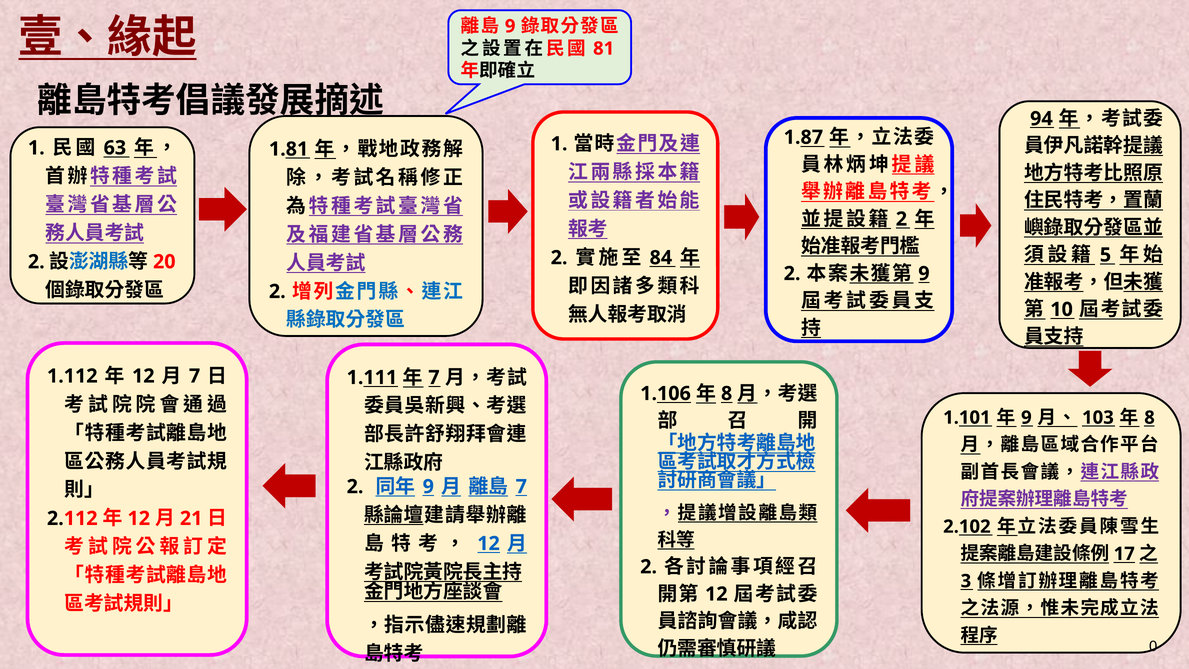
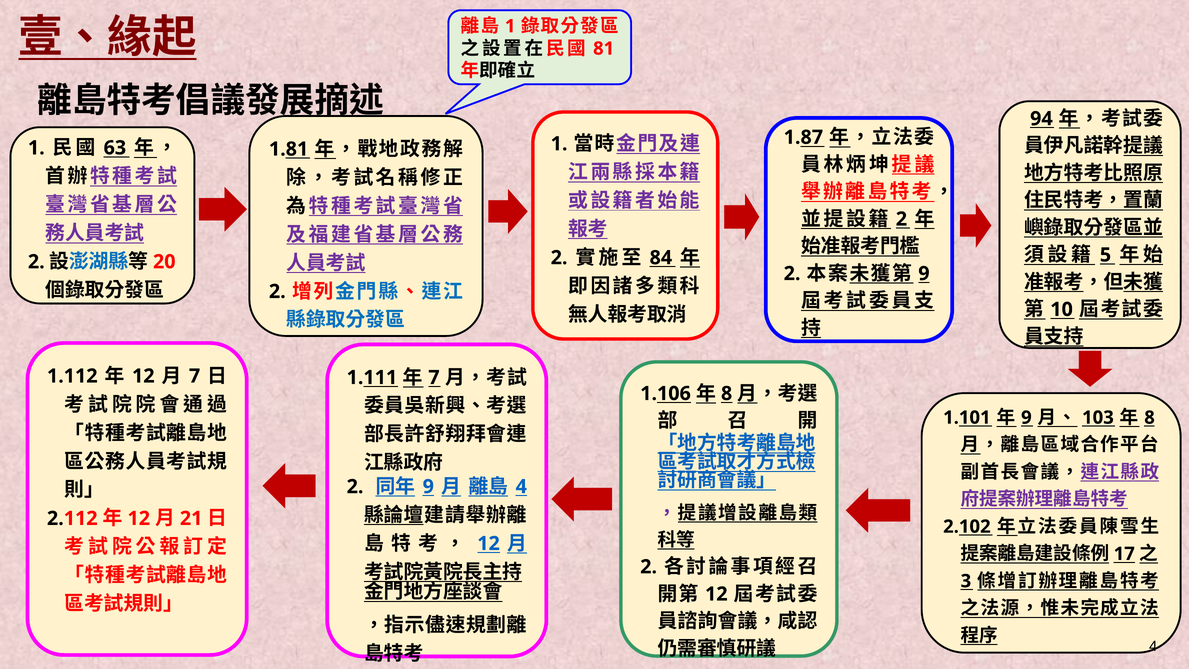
9 at (510, 26): 9 -> 1
7 at (521, 486): 7 -> 4
0 at (1153, 646): 0 -> 4
